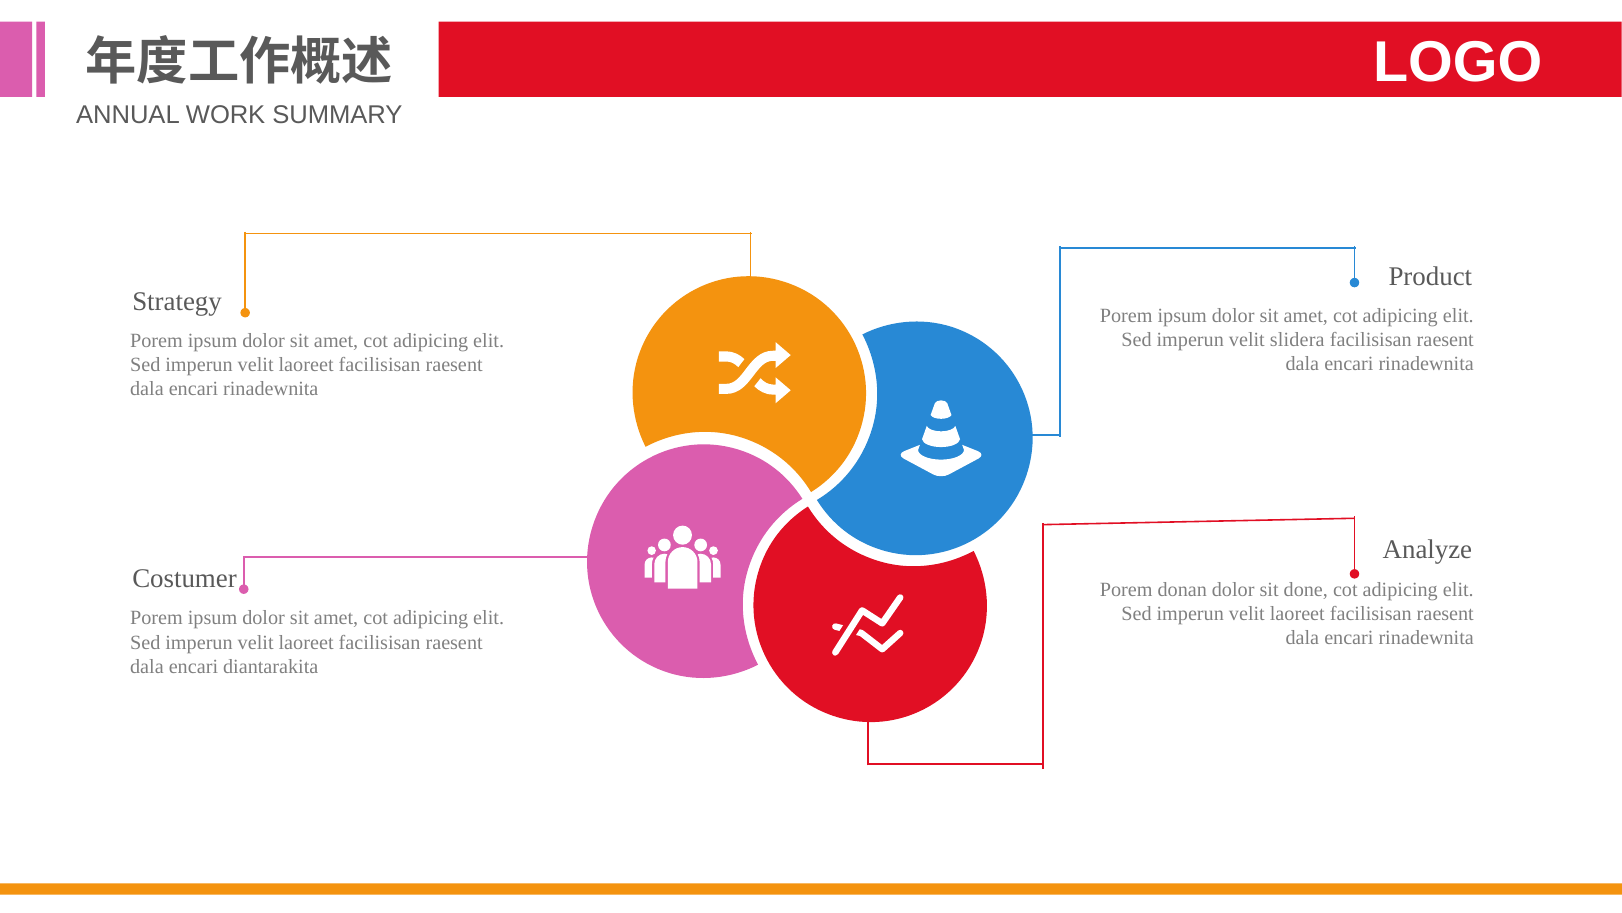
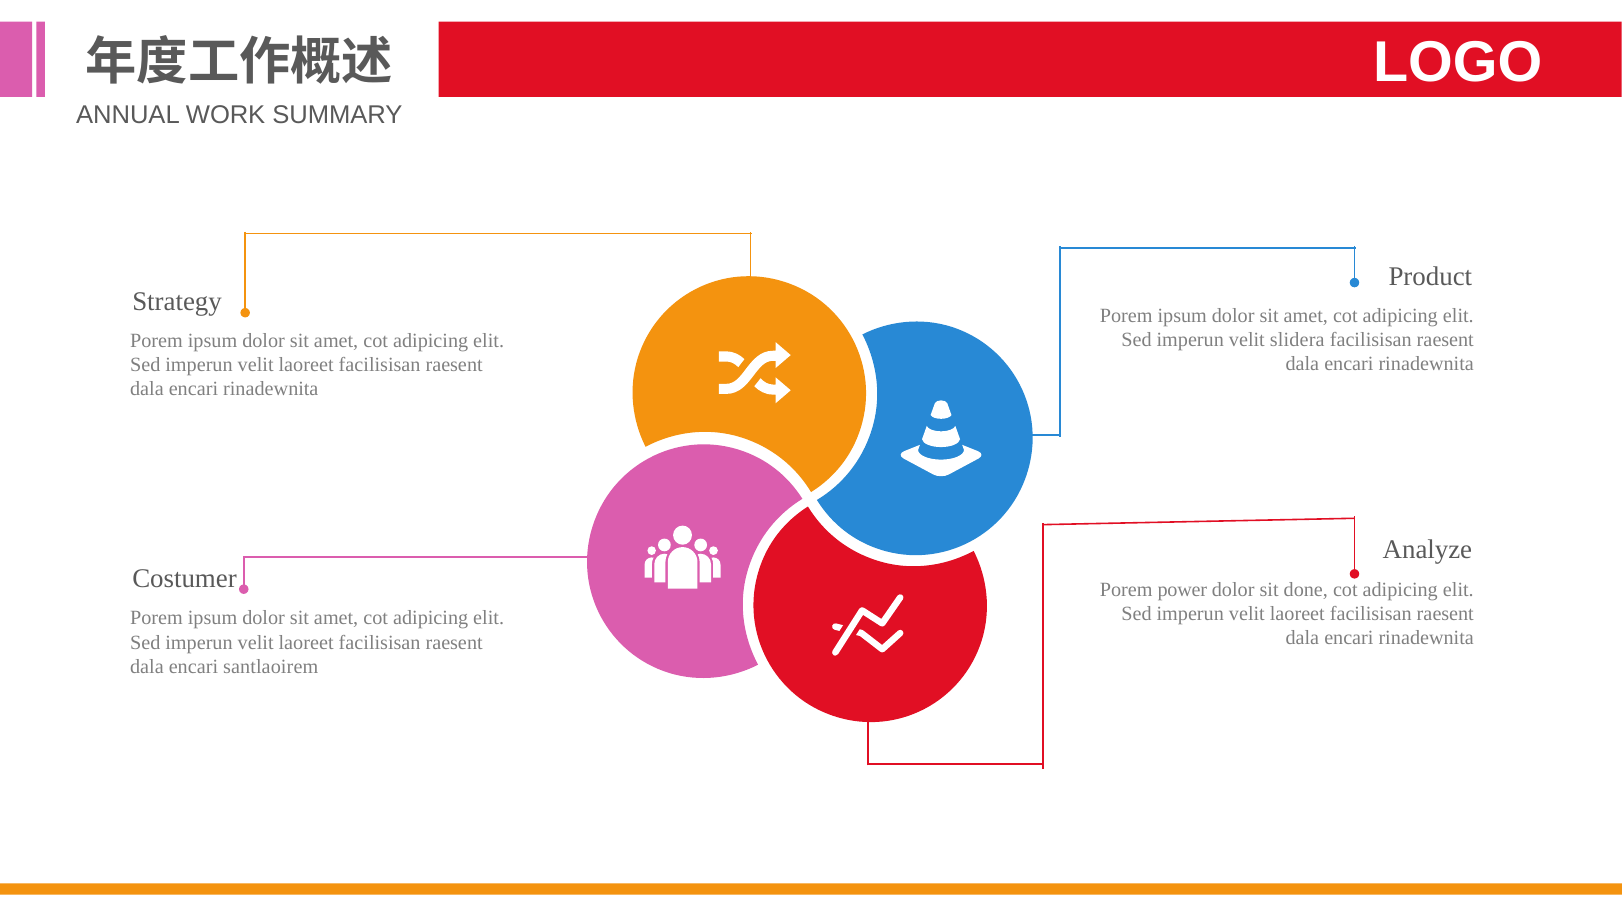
donan: donan -> power
diantarakita: diantarakita -> santlaoirem
